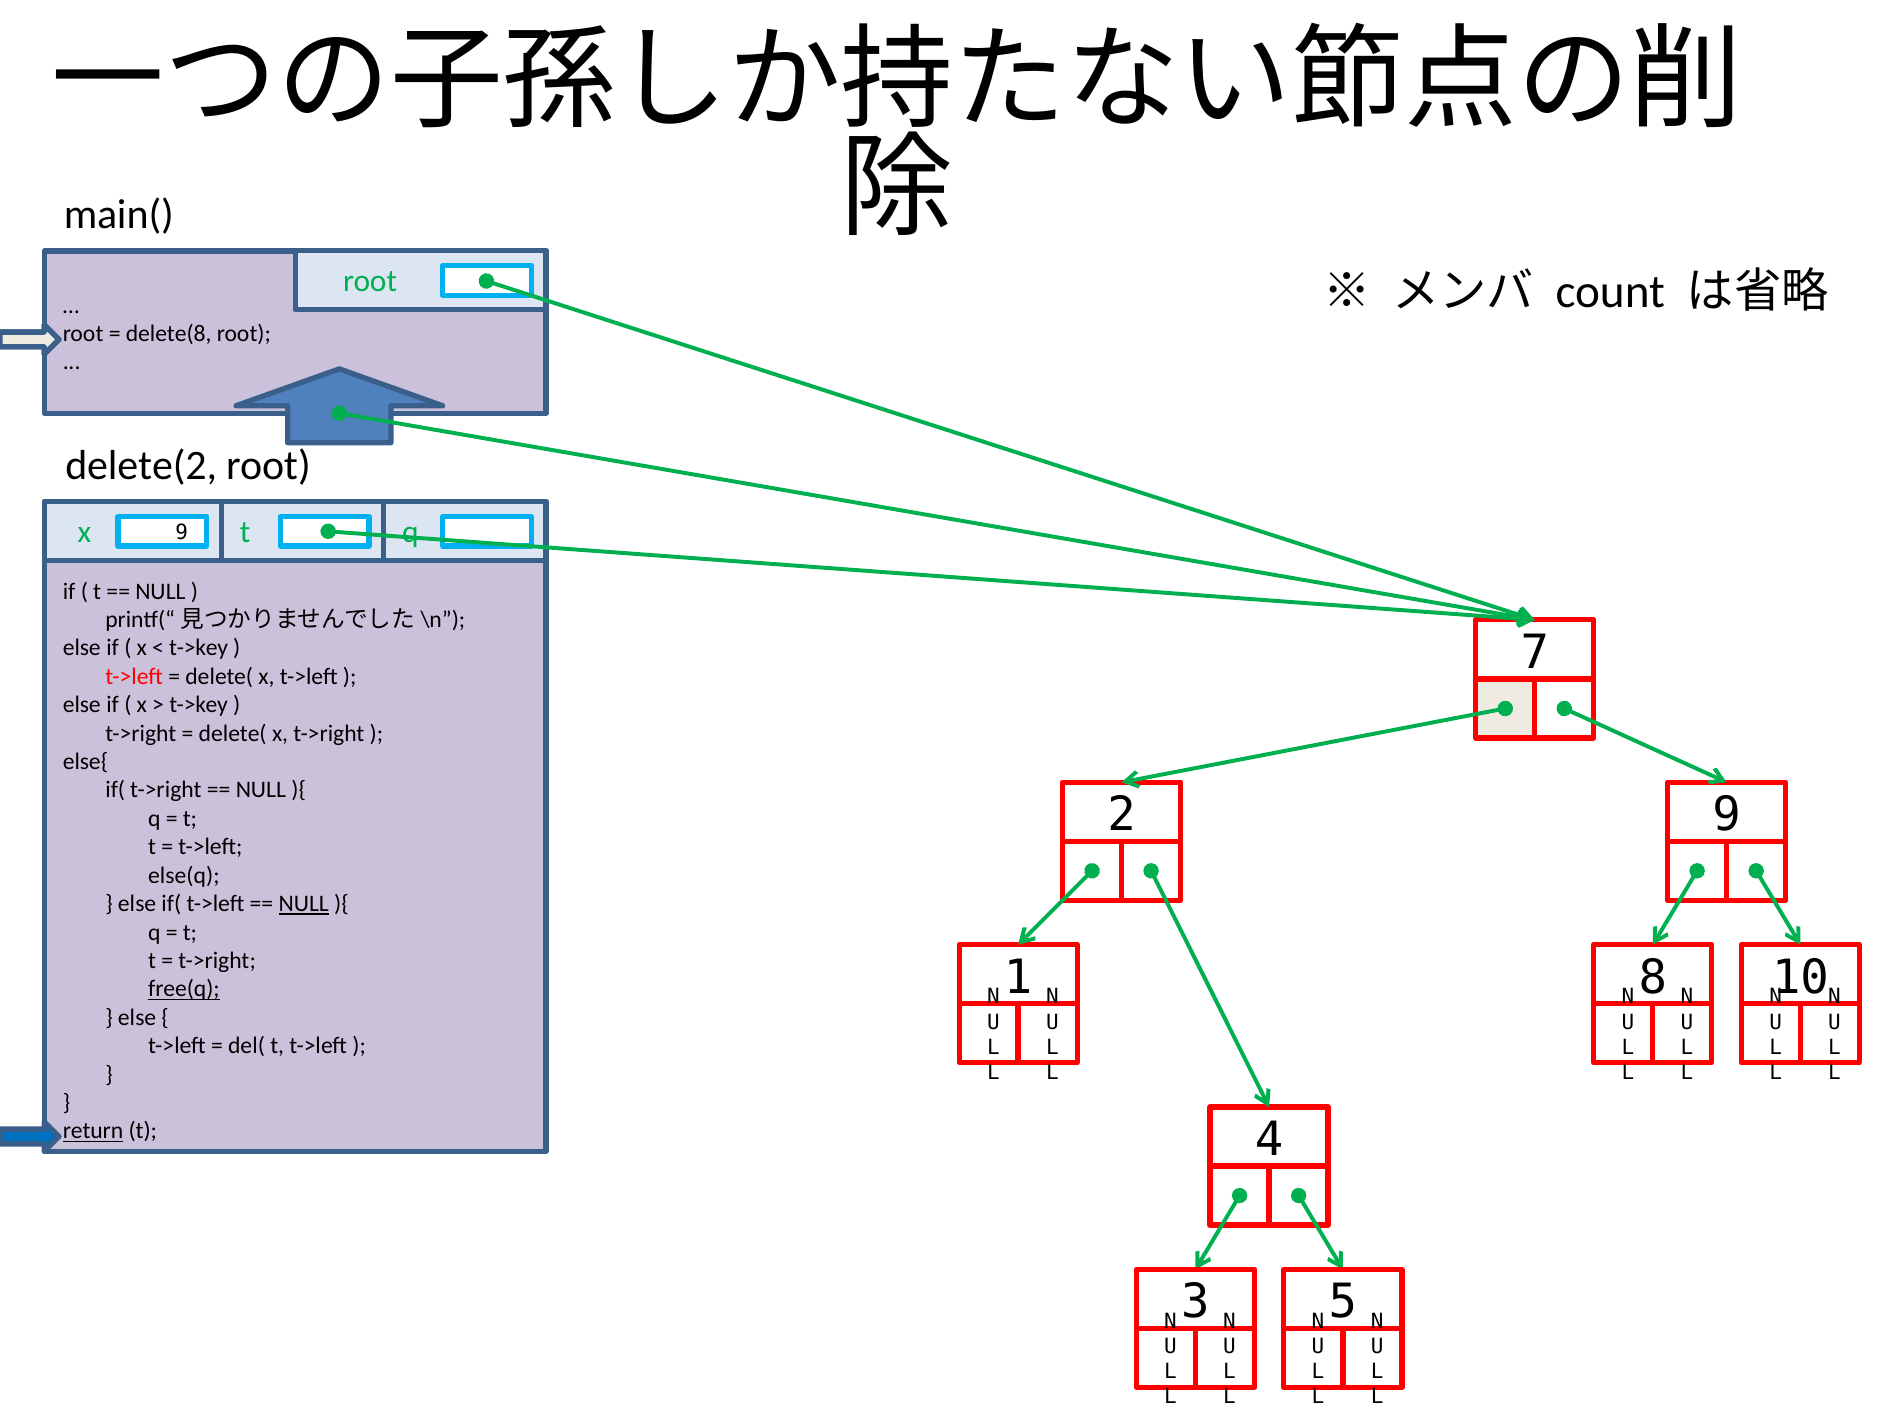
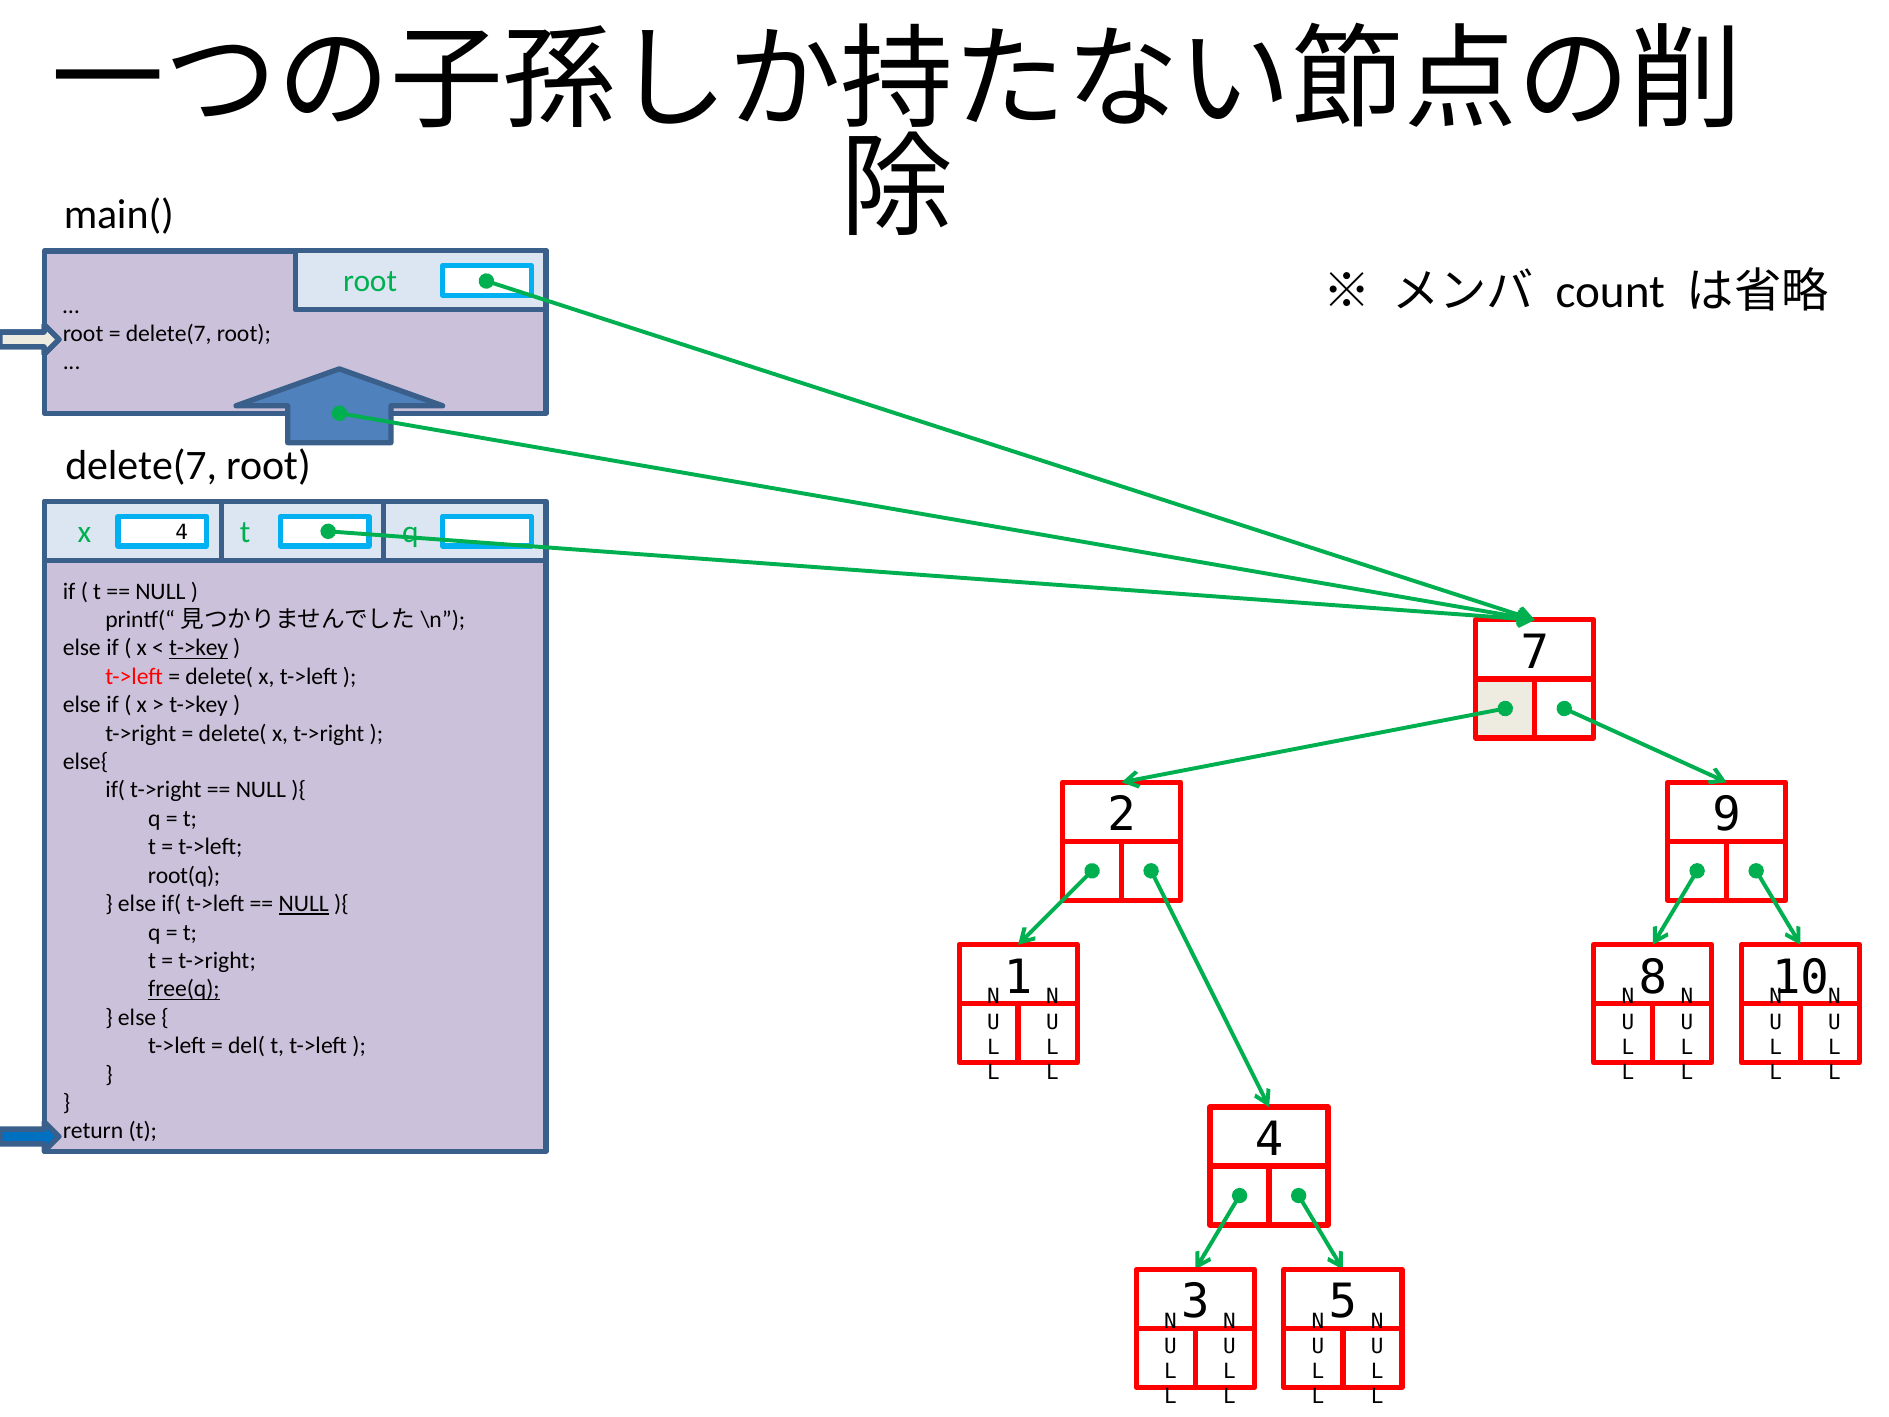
delete(8 at (169, 334): delete(8 -> delete(7
delete(2 at (141, 465): delete(2 -> delete(7
x 9: 9 -> 4
t->key at (199, 648) underline: none -> present
else(q: else(q -> root(q
return underline: present -> none
